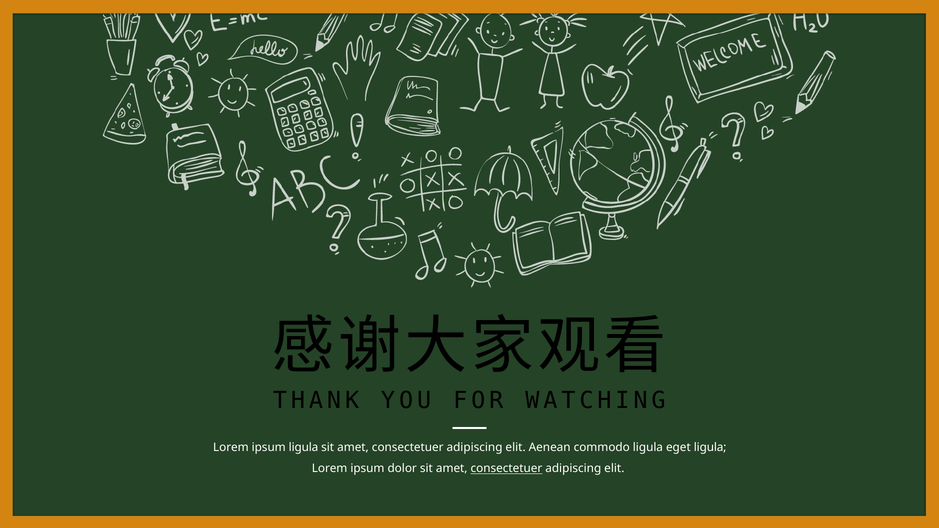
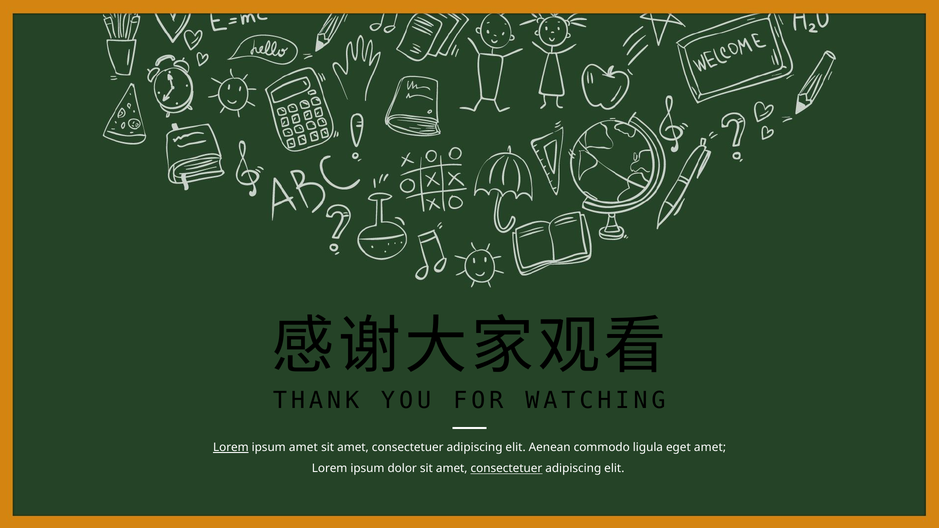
Lorem at (231, 448) underline: none -> present
ipsum ligula: ligula -> amet
eget ligula: ligula -> amet
